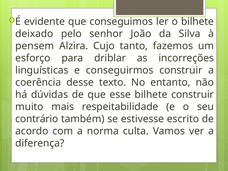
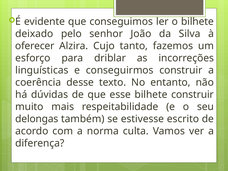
pensem: pensem -> oferecer
contrário: contrário -> delongas
